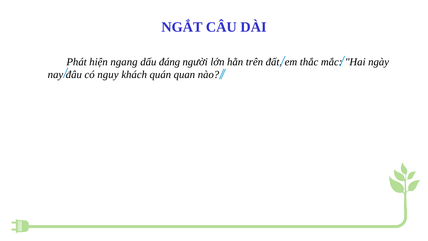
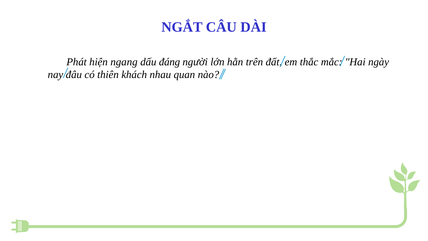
nguy: nguy -> thiên
quán: quán -> nhau
